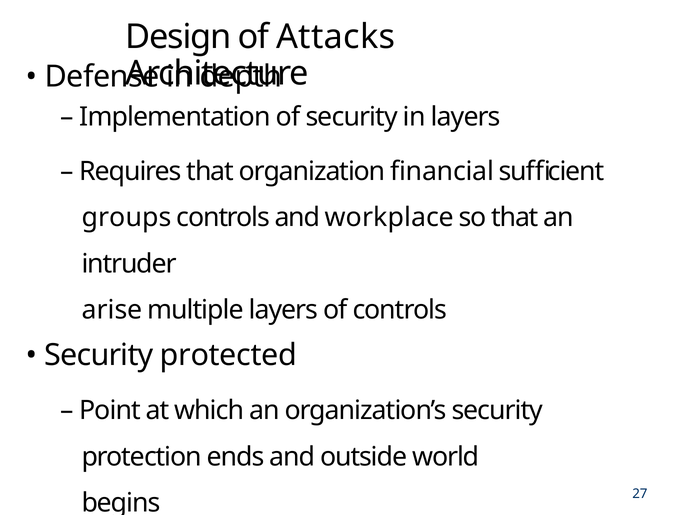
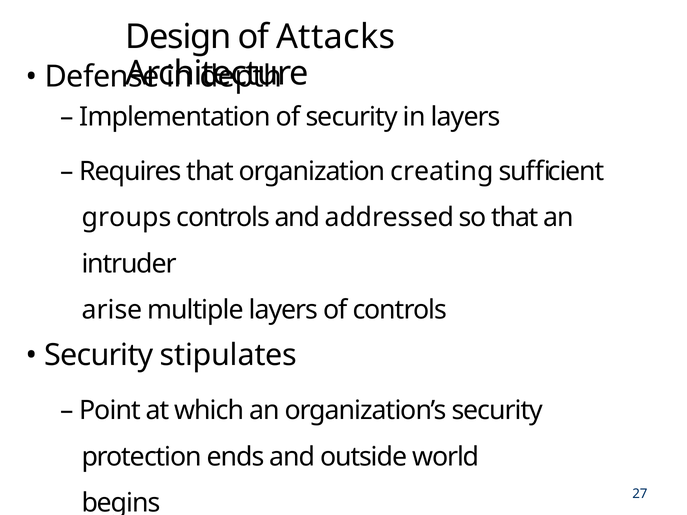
financial: financial -> creating
workplace: workplace -> addressed
protected: protected -> stipulates
